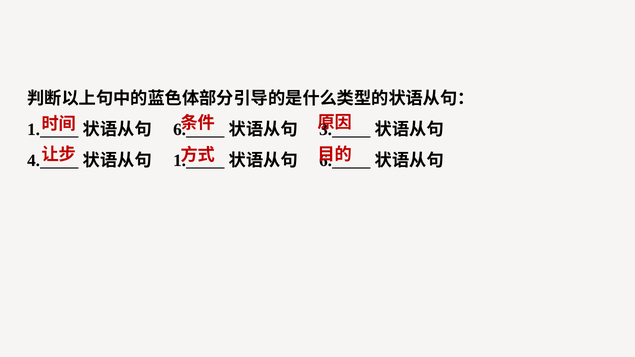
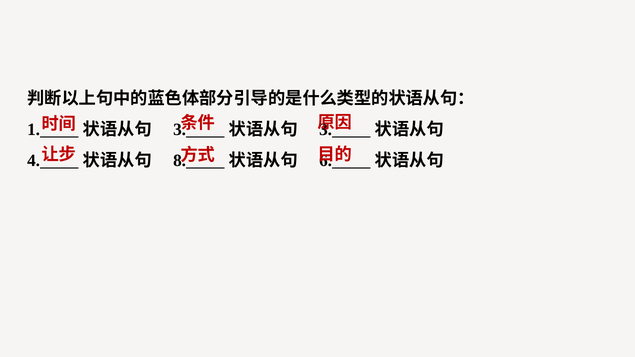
6 at (180, 130): 6 -> 3
1 at (180, 160): 1 -> 8
